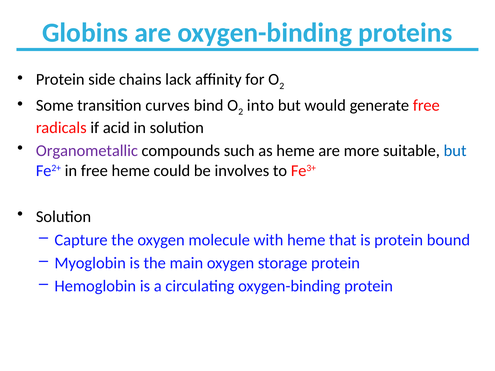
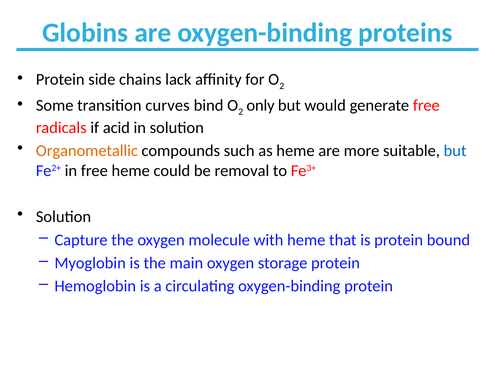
into: into -> only
Organometallic colour: purple -> orange
involves: involves -> removal
